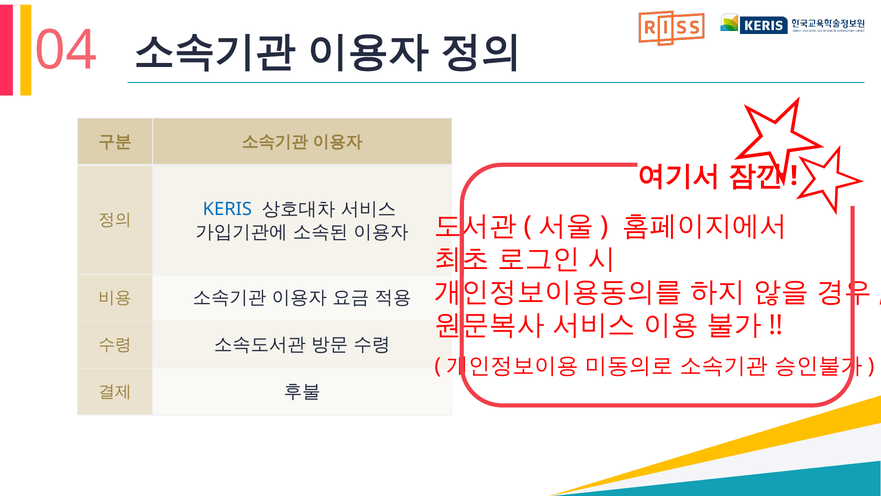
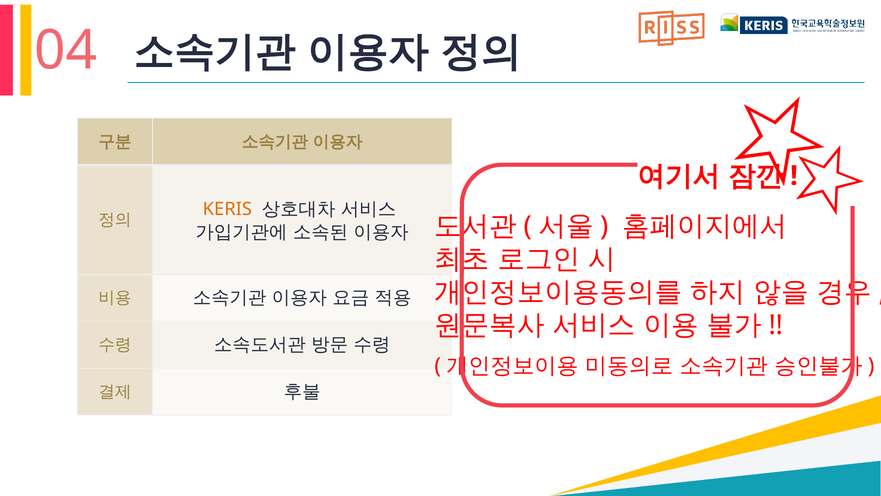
KERIS colour: blue -> orange
